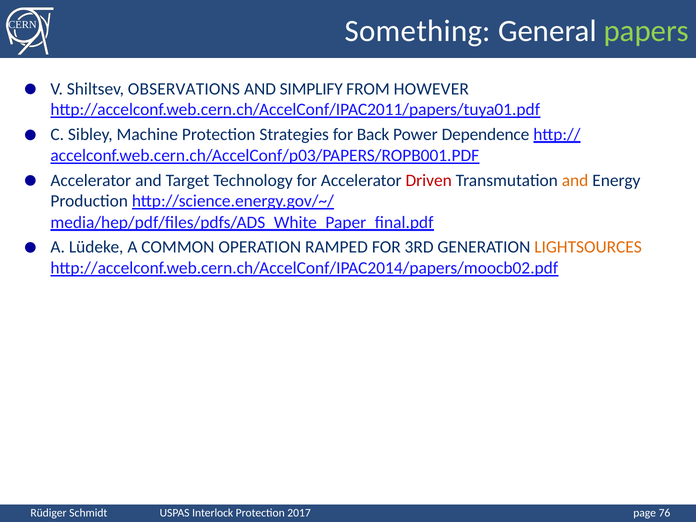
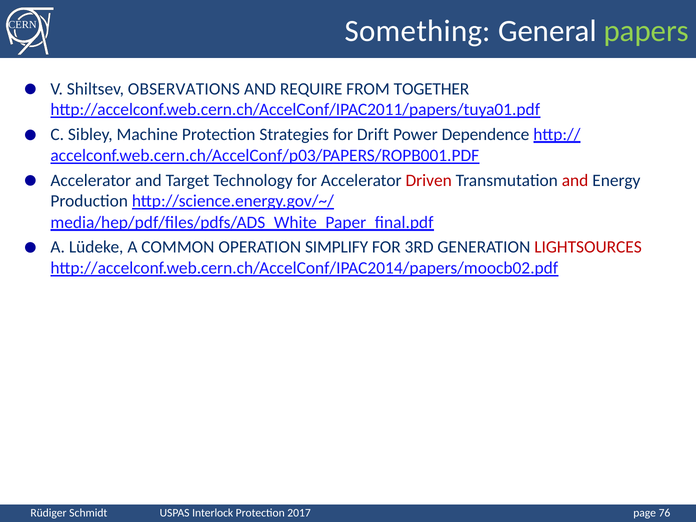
SIMPLIFY: SIMPLIFY -> REQUIRE
HOWEVER: HOWEVER -> TOGETHER
Back: Back -> Drift
and at (575, 180) colour: orange -> red
RAMPED: RAMPED -> SIMPLIFY
LIGHTSOURCES colour: orange -> red
